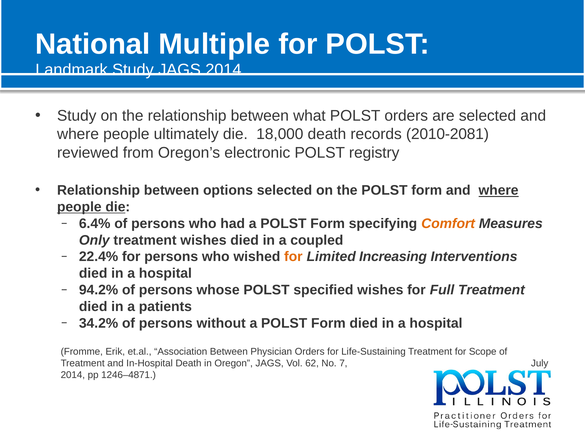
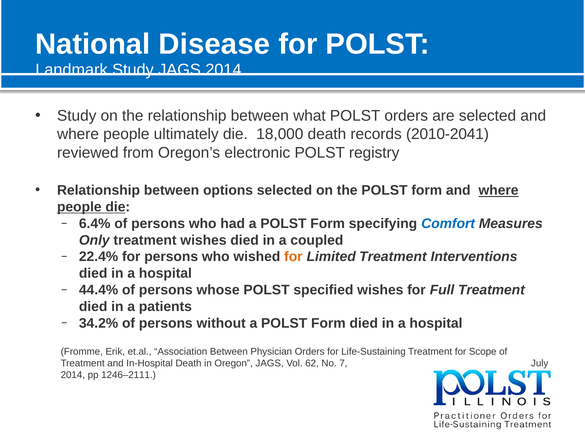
Multiple: Multiple -> Disease
2010-2081: 2010-2081 -> 2010-2041
Comfort colour: orange -> blue
Limited Increasing: Increasing -> Treatment
94.2%: 94.2% -> 44.4%
1246–4871: 1246–4871 -> 1246–2111
